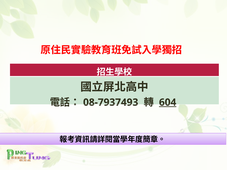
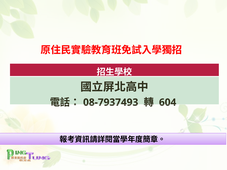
604 underline: present -> none
